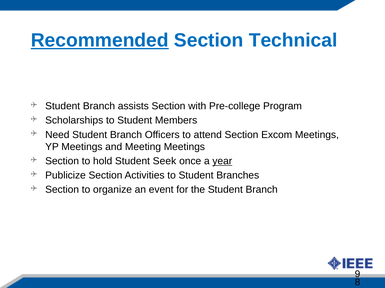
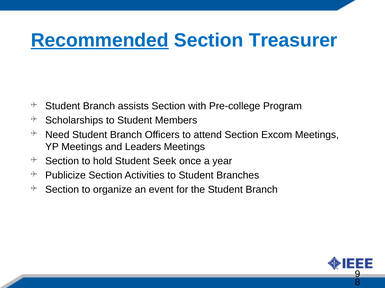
Technical: Technical -> Treasurer
Meeting: Meeting -> Leaders
year underline: present -> none
